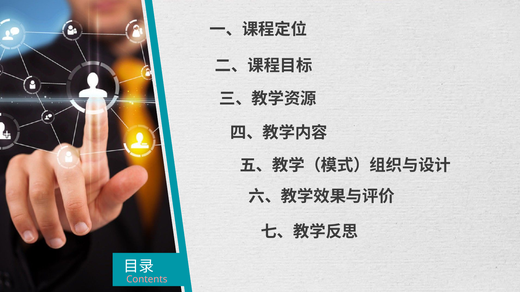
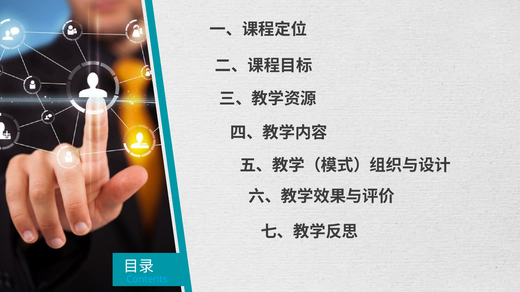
Contents colour: pink -> light blue
